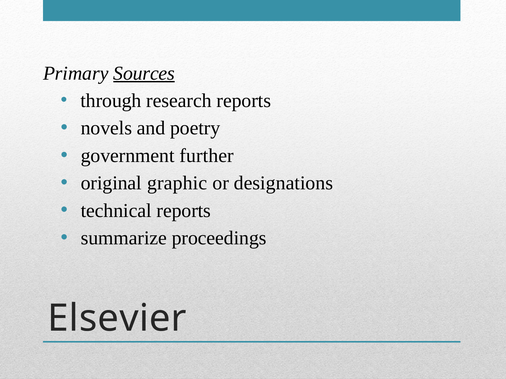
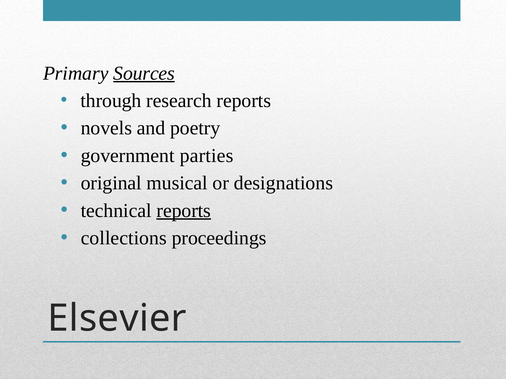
further: further -> parties
graphic: graphic -> musical
reports at (184, 211) underline: none -> present
summarize: summarize -> collections
